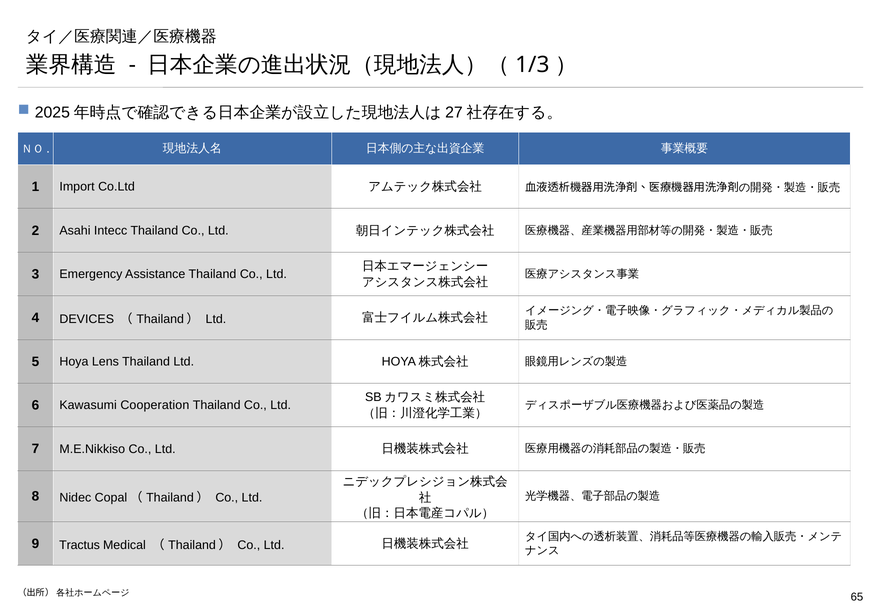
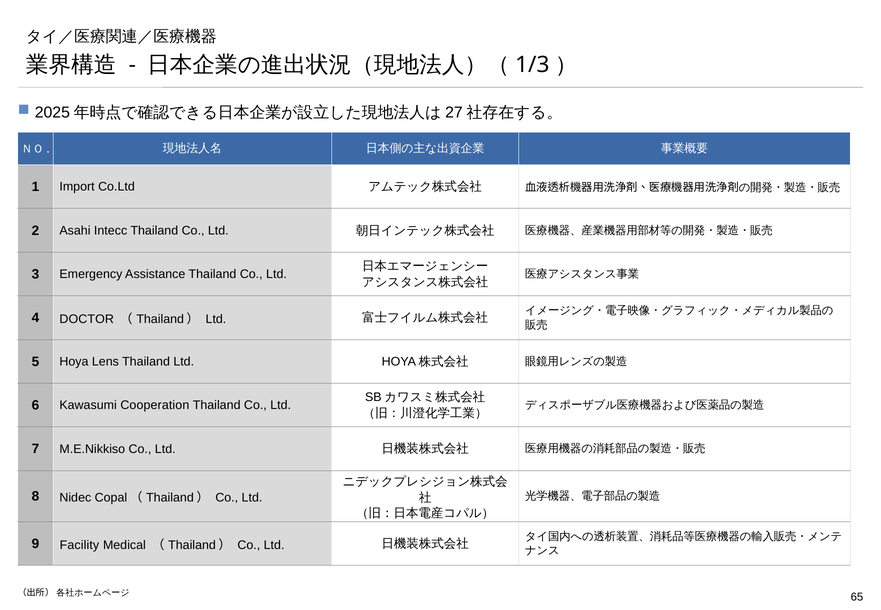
DEVICES: DEVICES -> DOCTOR
Tractus: Tractus -> Facility
